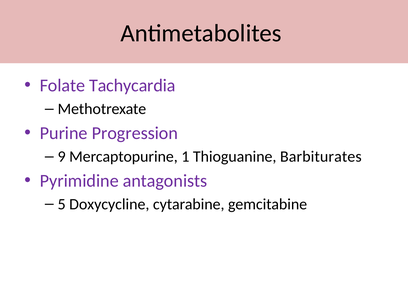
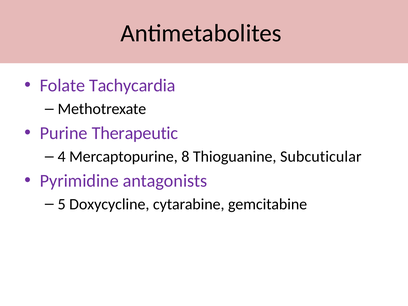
Progression: Progression -> Therapeutic
9: 9 -> 4
1: 1 -> 8
Barbiturates: Barbiturates -> Subcuticular
